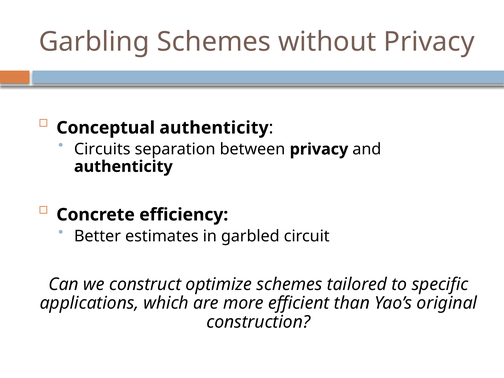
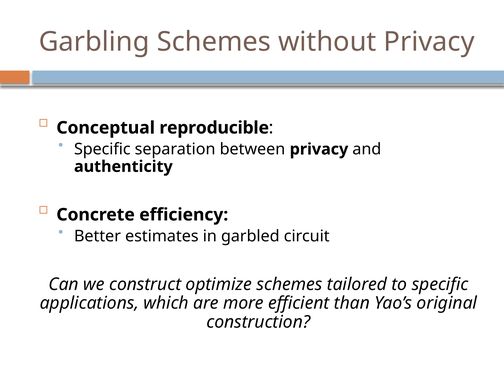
Conceptual authenticity: authenticity -> reproducible
Circuits at (102, 149): Circuits -> Specific
